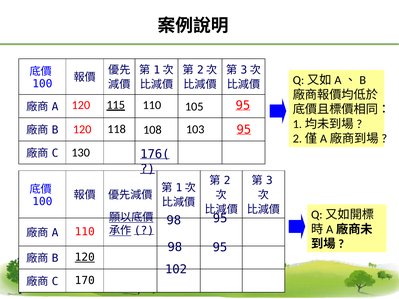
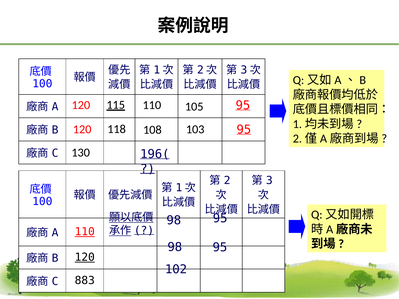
176(: 176( -> 196(
110 at (85, 232) underline: none -> present
170: 170 -> 883
